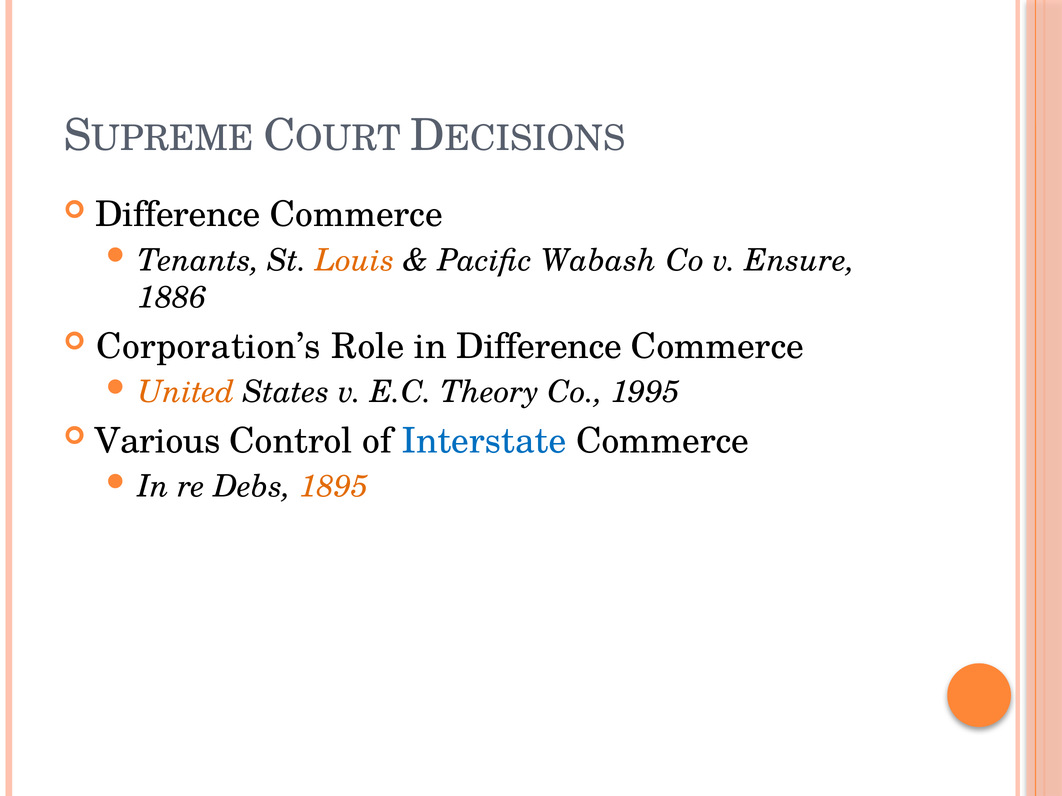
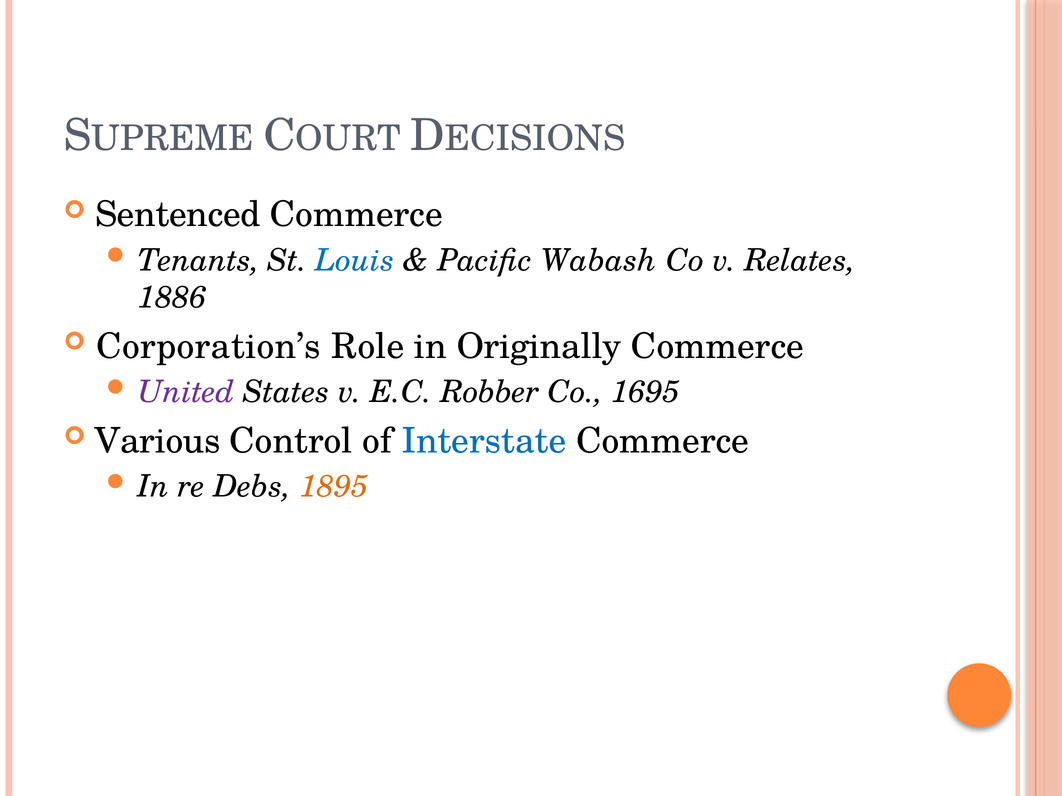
Difference at (178, 215): Difference -> Sentenced
Louis colour: orange -> blue
Ensure: Ensure -> Relates
in Difference: Difference -> Originally
United colour: orange -> purple
Theory: Theory -> Robber
1995: 1995 -> 1695
